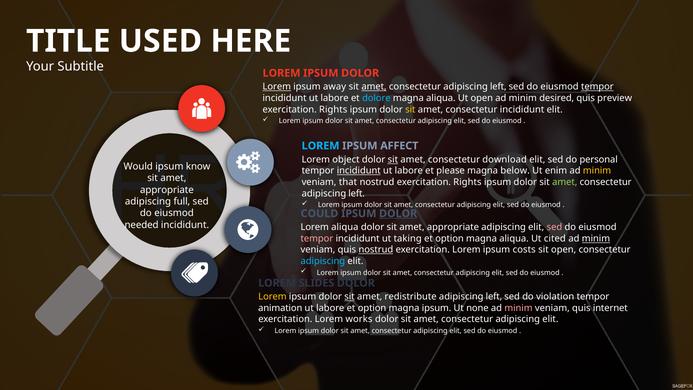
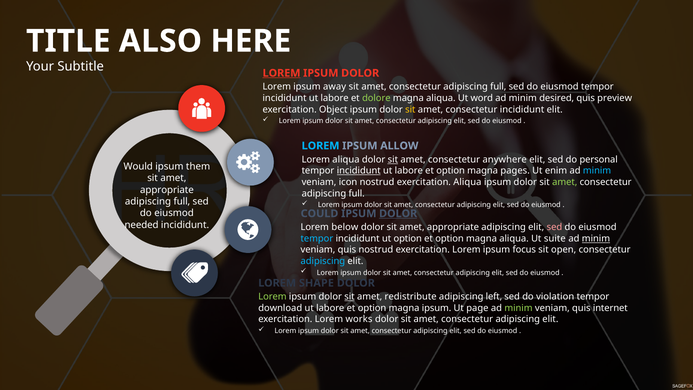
USED: USED -> ALSO
LOREM at (282, 73) underline: none -> present
Lorem at (277, 87) underline: present -> none
amet at (374, 87) underline: present -> none
left at (498, 87): left -> full
tempor at (597, 87) underline: present -> none
dolore colour: light blue -> light green
Ut open: open -> word
Rights at (333, 109): Rights -> Object
AFFECT: AFFECT -> ALLOW
Lorem object: object -> aliqua
download: download -> anywhere
know: know -> them
please at (451, 171): please -> option
below: below -> pages
minim at (597, 171) colour: yellow -> light blue
that: that -> icon
nostrud exercitation Rights: Rights -> Aliqua
left at (357, 193): left -> full
Lorem aliqua: aliqua -> below
tempor at (317, 239) colour: pink -> light blue
ut taking: taking -> option
cited: cited -> suite
nostrud at (376, 250) underline: present -> none
costs: costs -> focus
SLIDES: SLIDES -> SHAPE
Lorem at (272, 297) colour: yellow -> light green
animation: animation -> download
none: none -> page
minim at (518, 308) colour: pink -> light green
